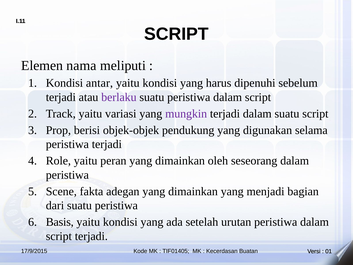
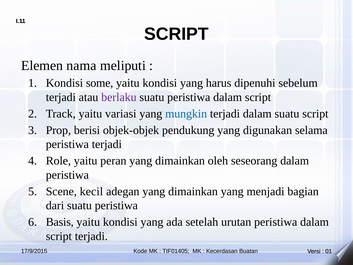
antar: antar -> some
mungkin colour: purple -> blue
fakta: fakta -> kecil
